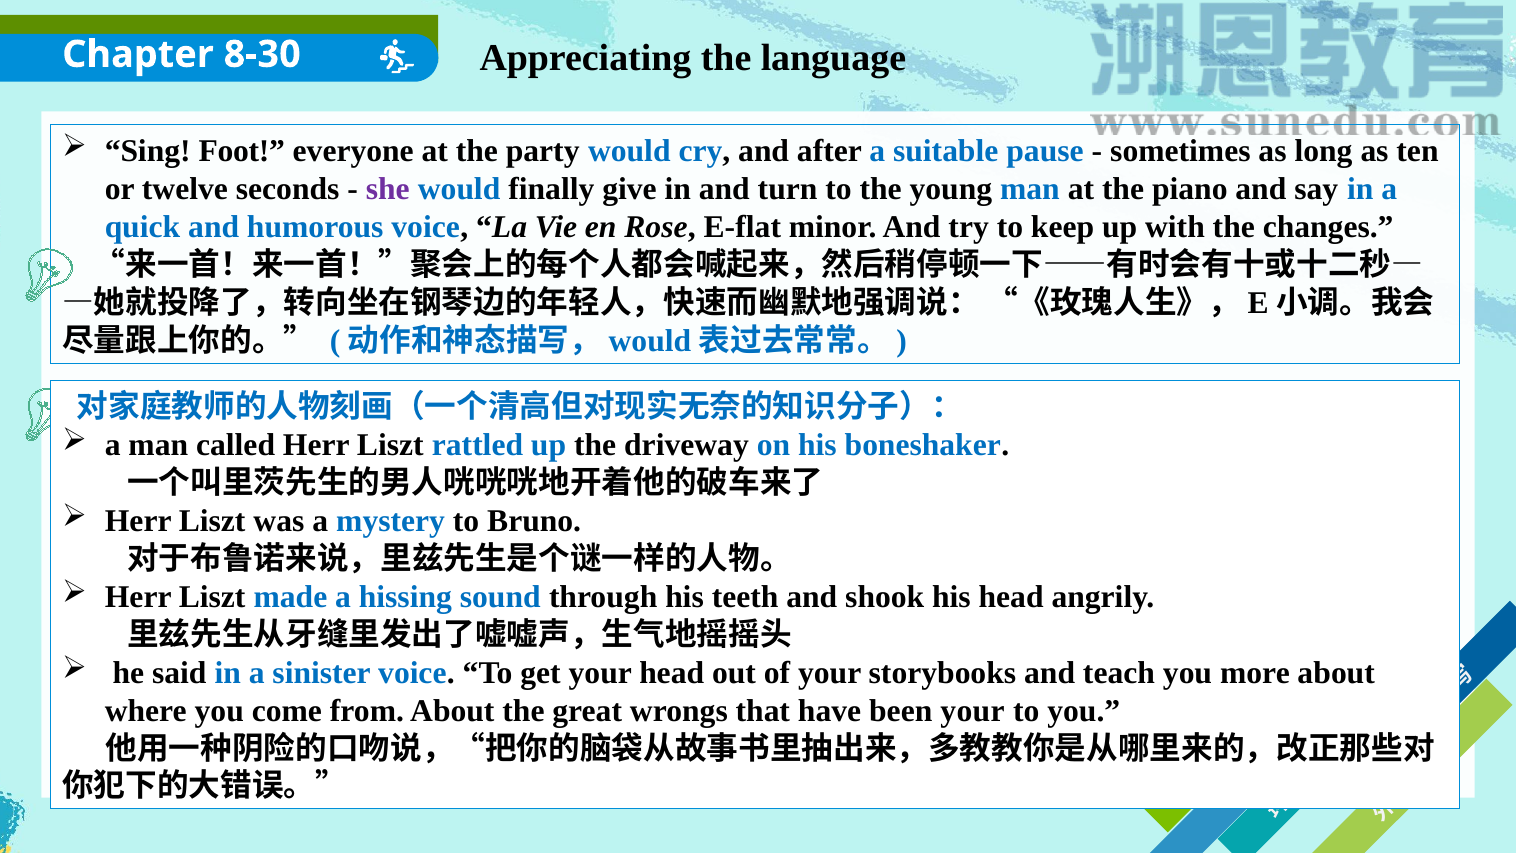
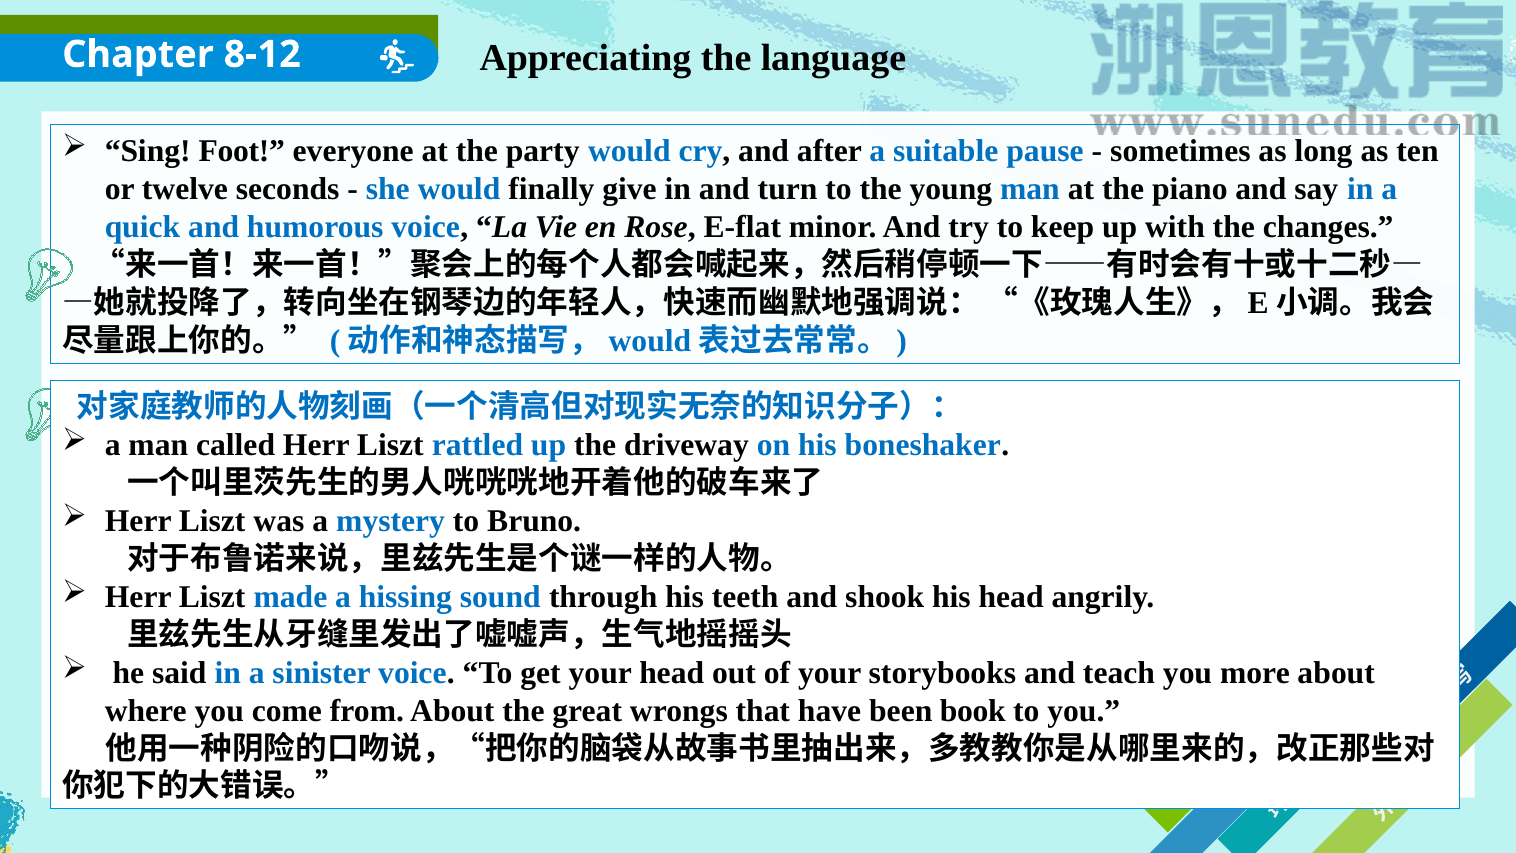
8-30: 8-30 -> 8-12
she colour: purple -> blue
been your: your -> book
